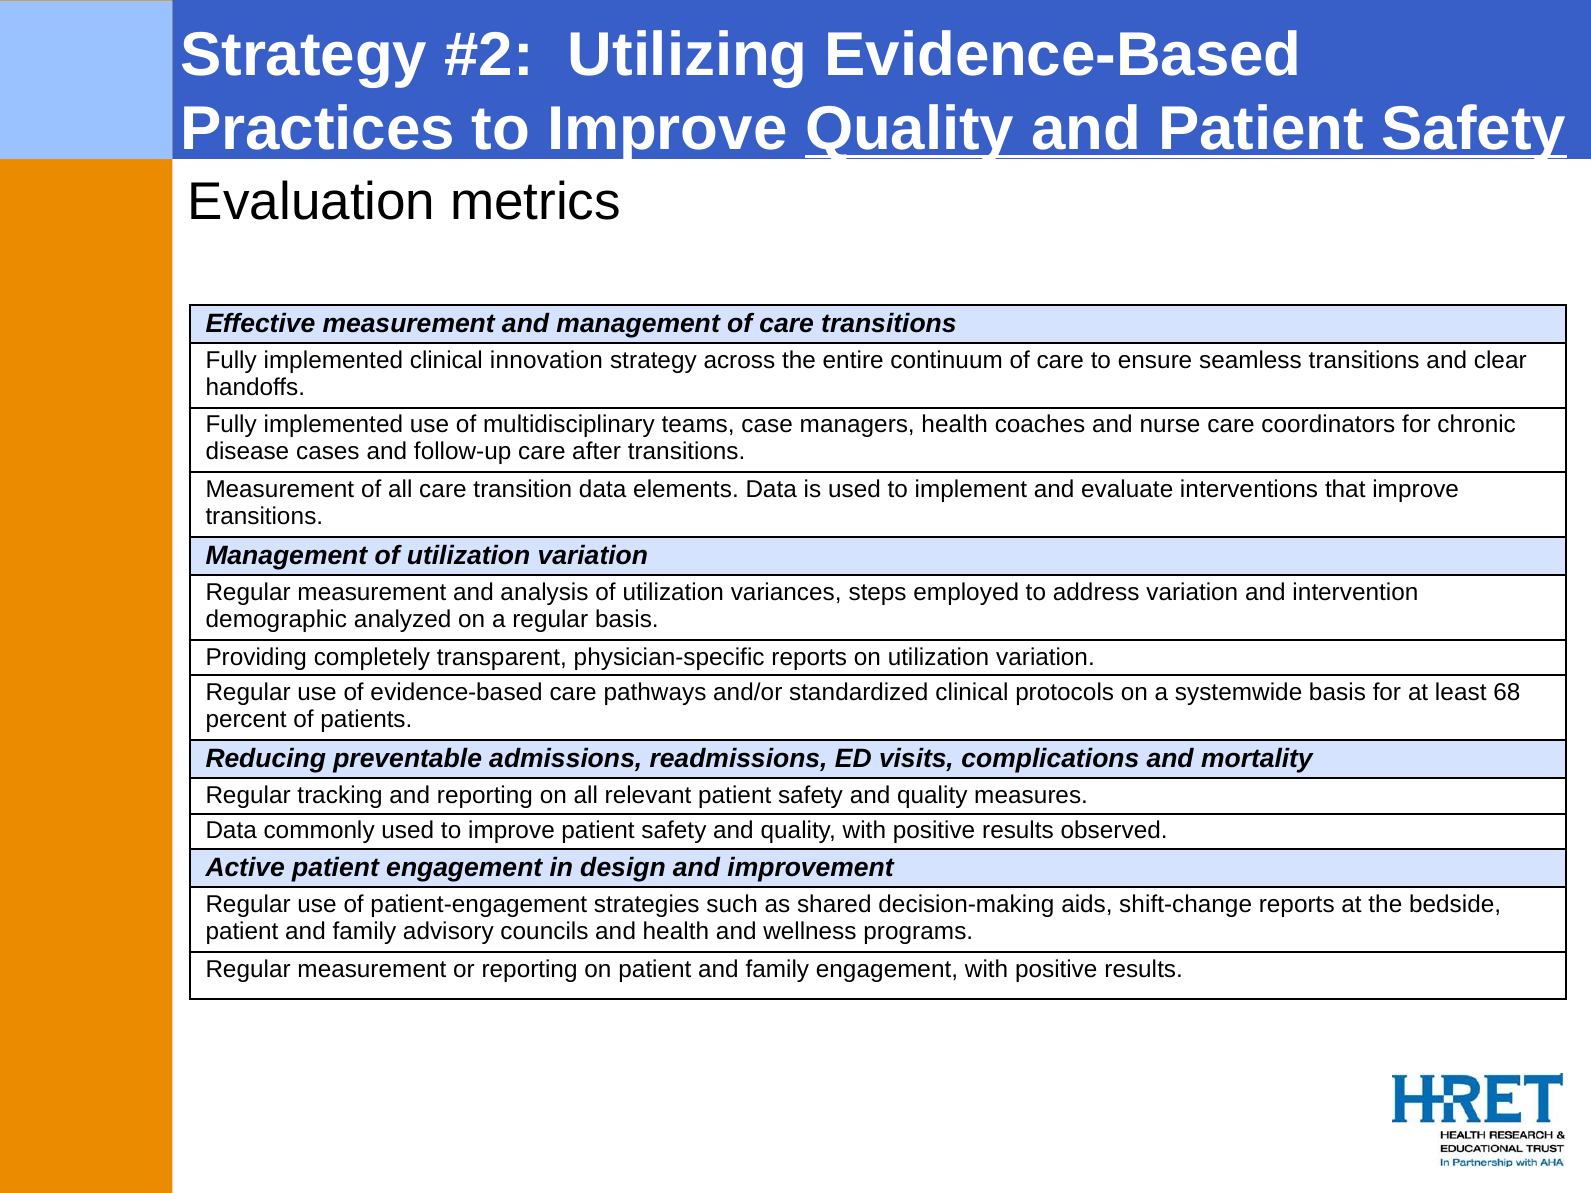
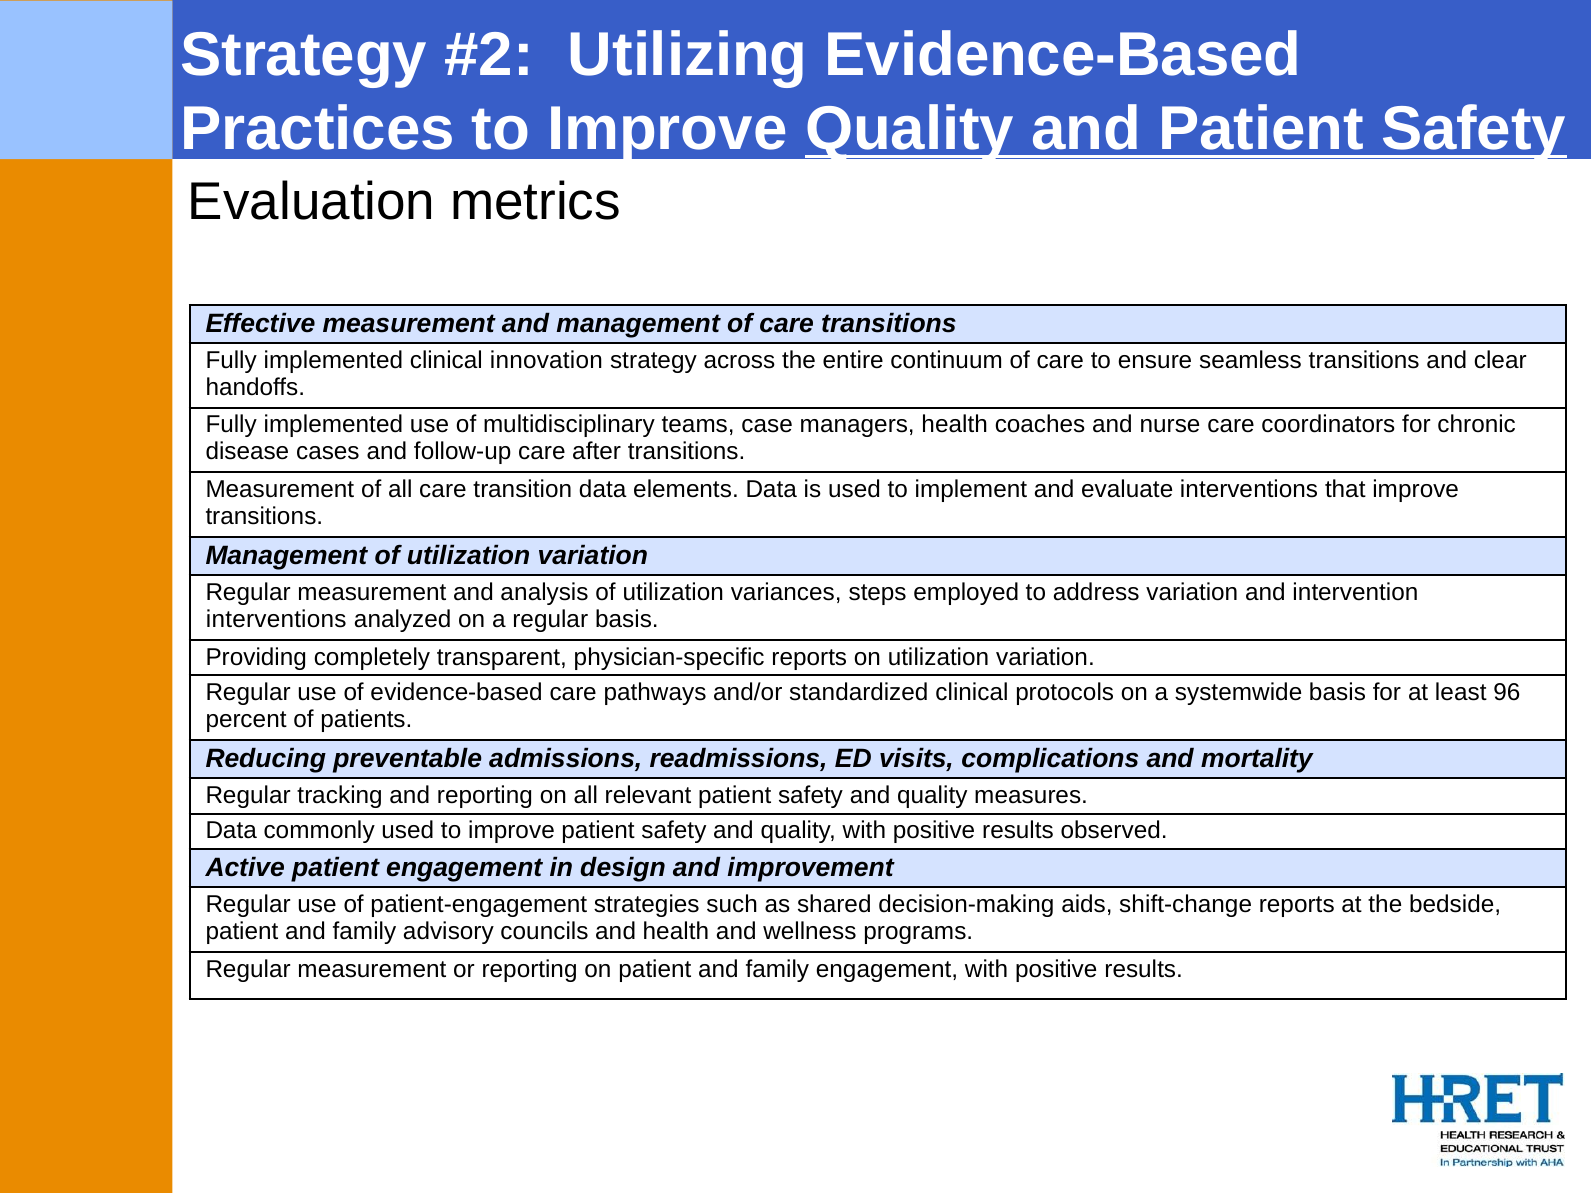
demographic at (276, 619): demographic -> interventions
68: 68 -> 96
